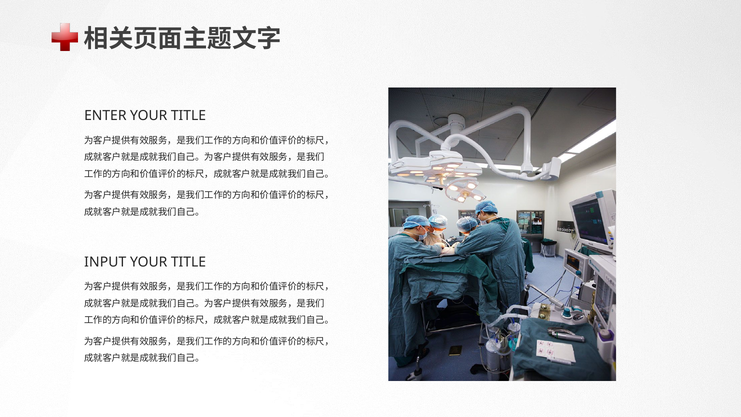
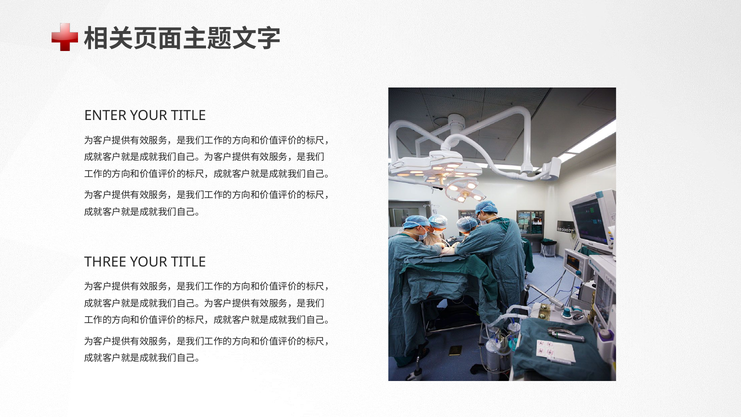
INPUT: INPUT -> THREE
